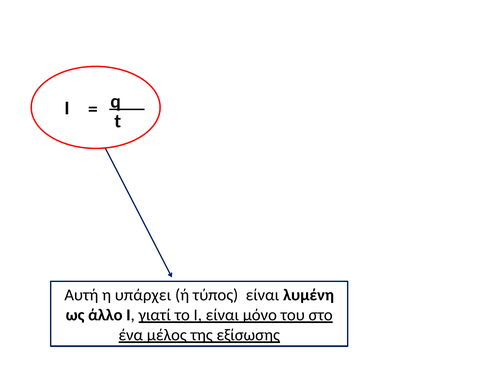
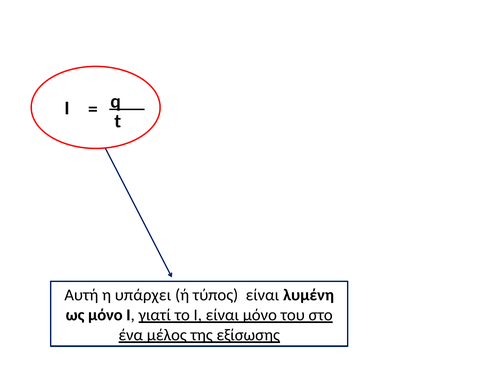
ως άλλο: άλλο -> μόνο
